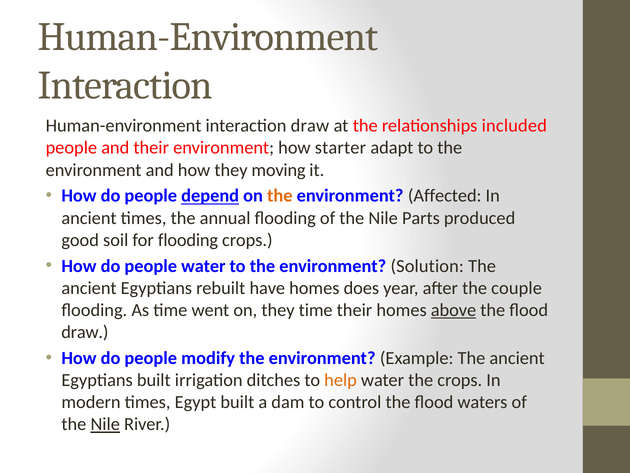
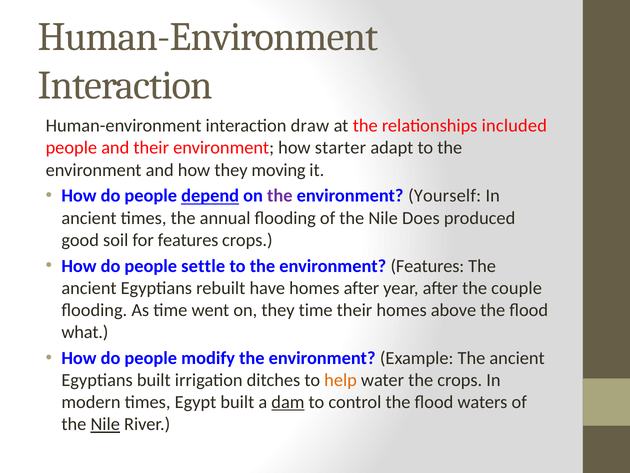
the at (280, 196) colour: orange -> purple
Affected: Affected -> Yourself
Parts: Parts -> Does
for flooding: flooding -> features
people water: water -> settle
environment Solution: Solution -> Features
homes does: does -> after
above underline: present -> none
draw at (85, 332): draw -> what
dam underline: none -> present
